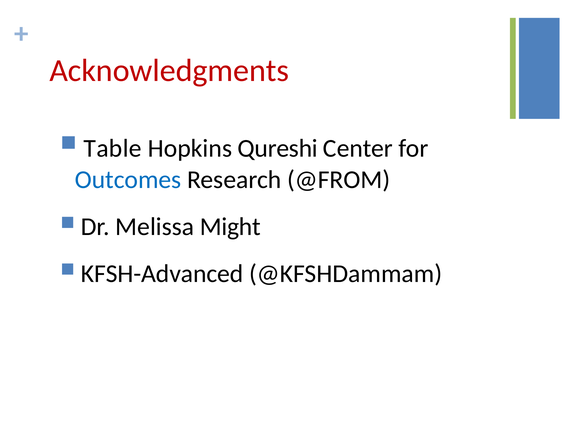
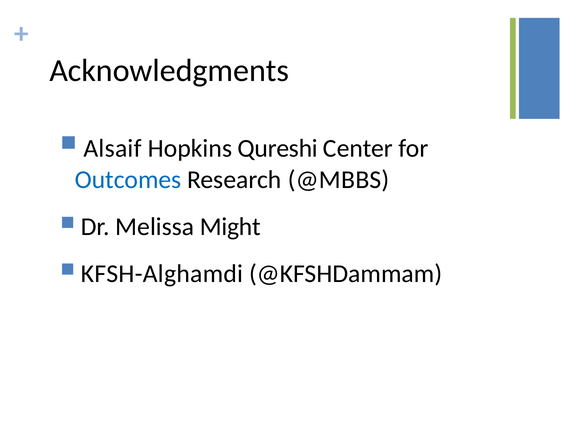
Acknowledgments colour: red -> black
Table: Table -> Alsaif
@FROM: @FROM -> @MBBS
KFSH-Advanced: KFSH-Advanced -> KFSH-Alghamdi
